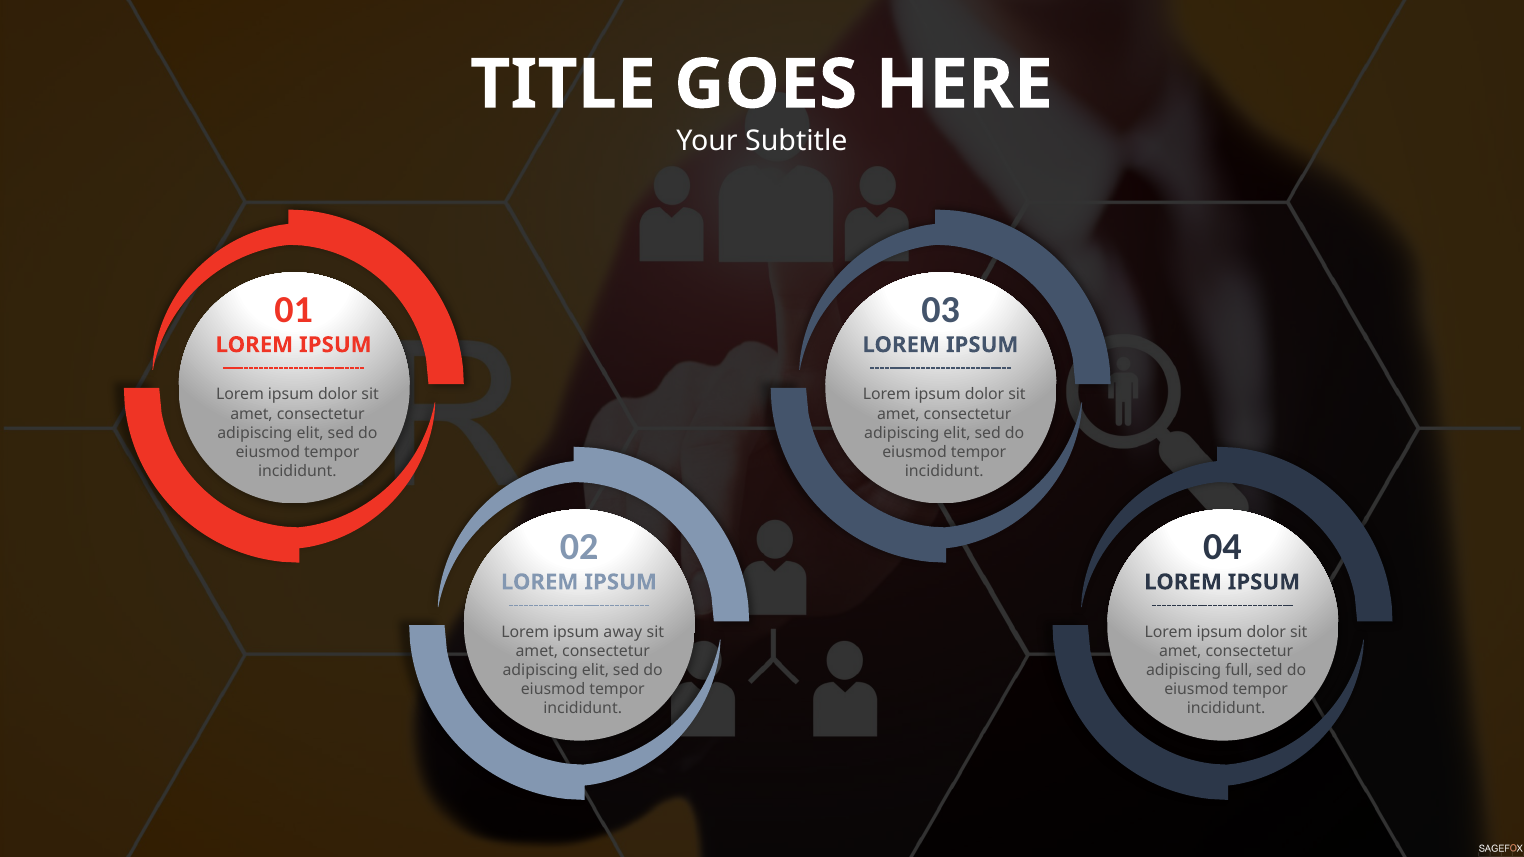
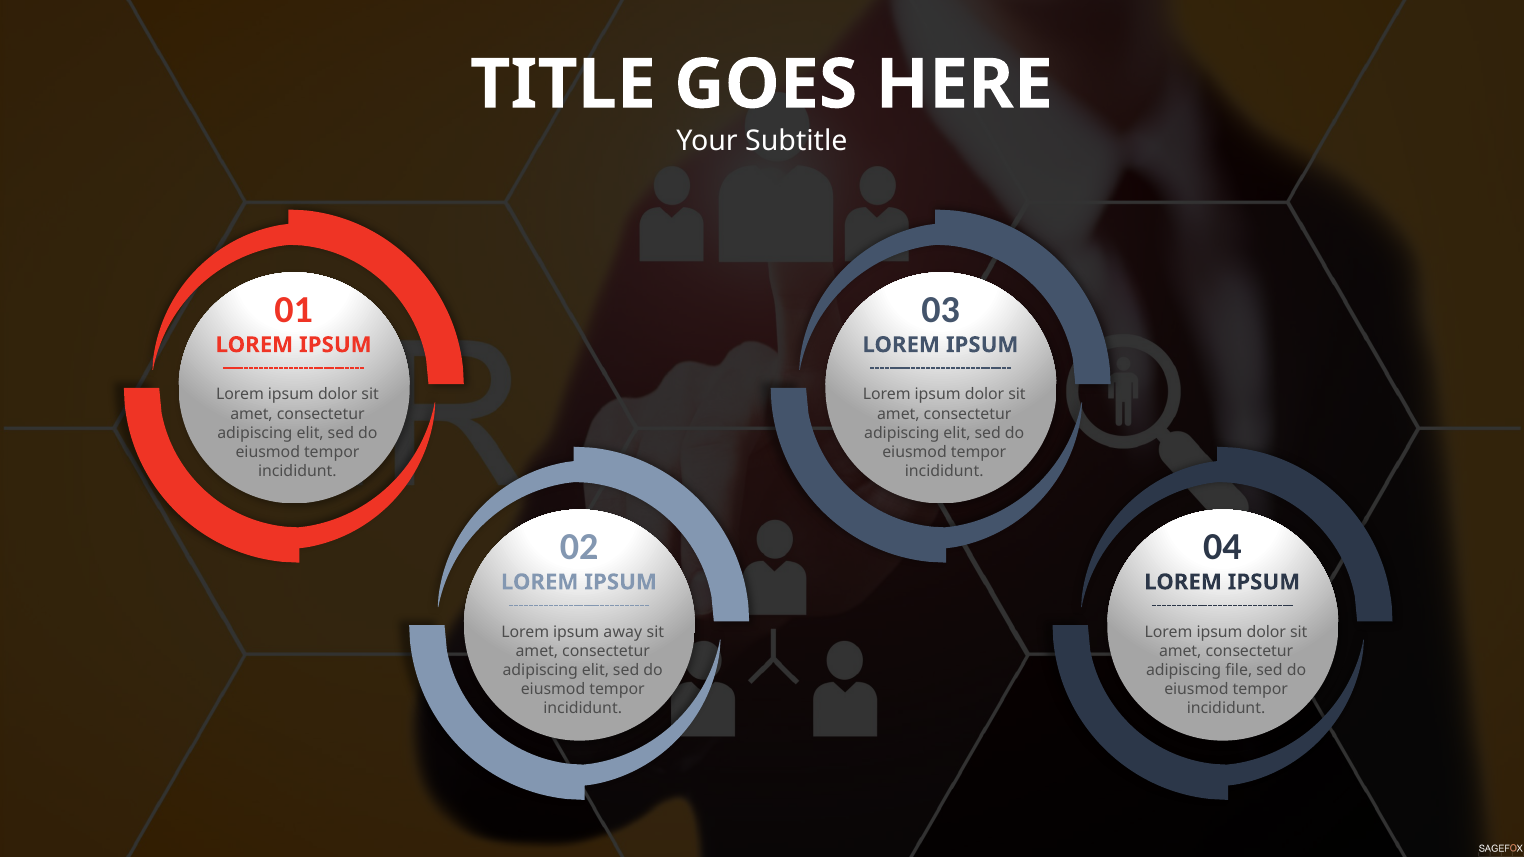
full: full -> file
